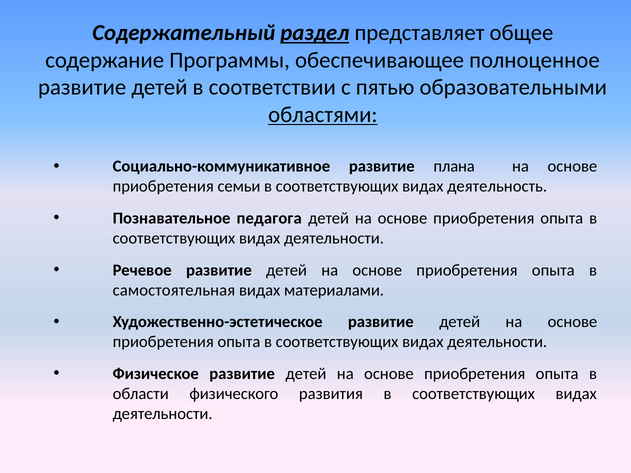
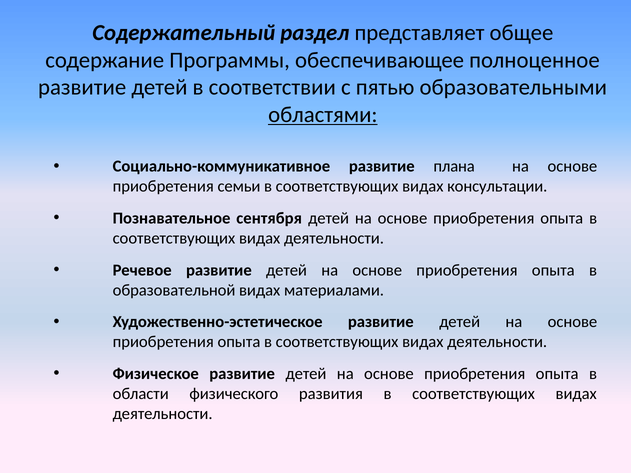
раздел underline: present -> none
деятельность: деятельность -> консультации
педагога: педагога -> сентября
самостоятельная: самостоятельная -> образовательной
